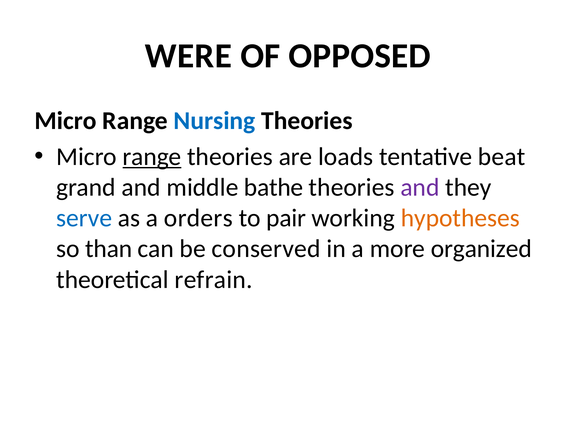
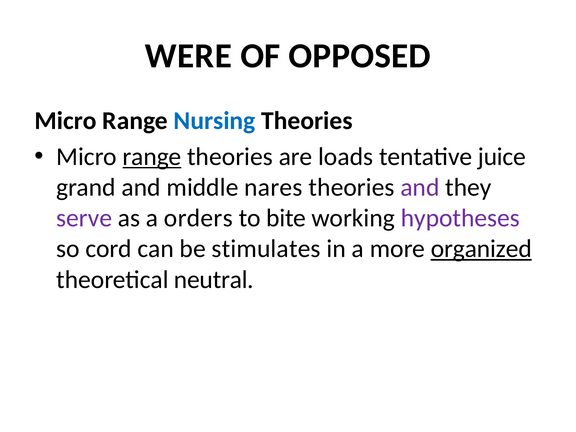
beat: beat -> juice
bathe: bathe -> nares
serve colour: blue -> purple
pair: pair -> bite
hypotheses colour: orange -> purple
than: than -> cord
conserved: conserved -> stimulates
organized underline: none -> present
refrain: refrain -> neutral
